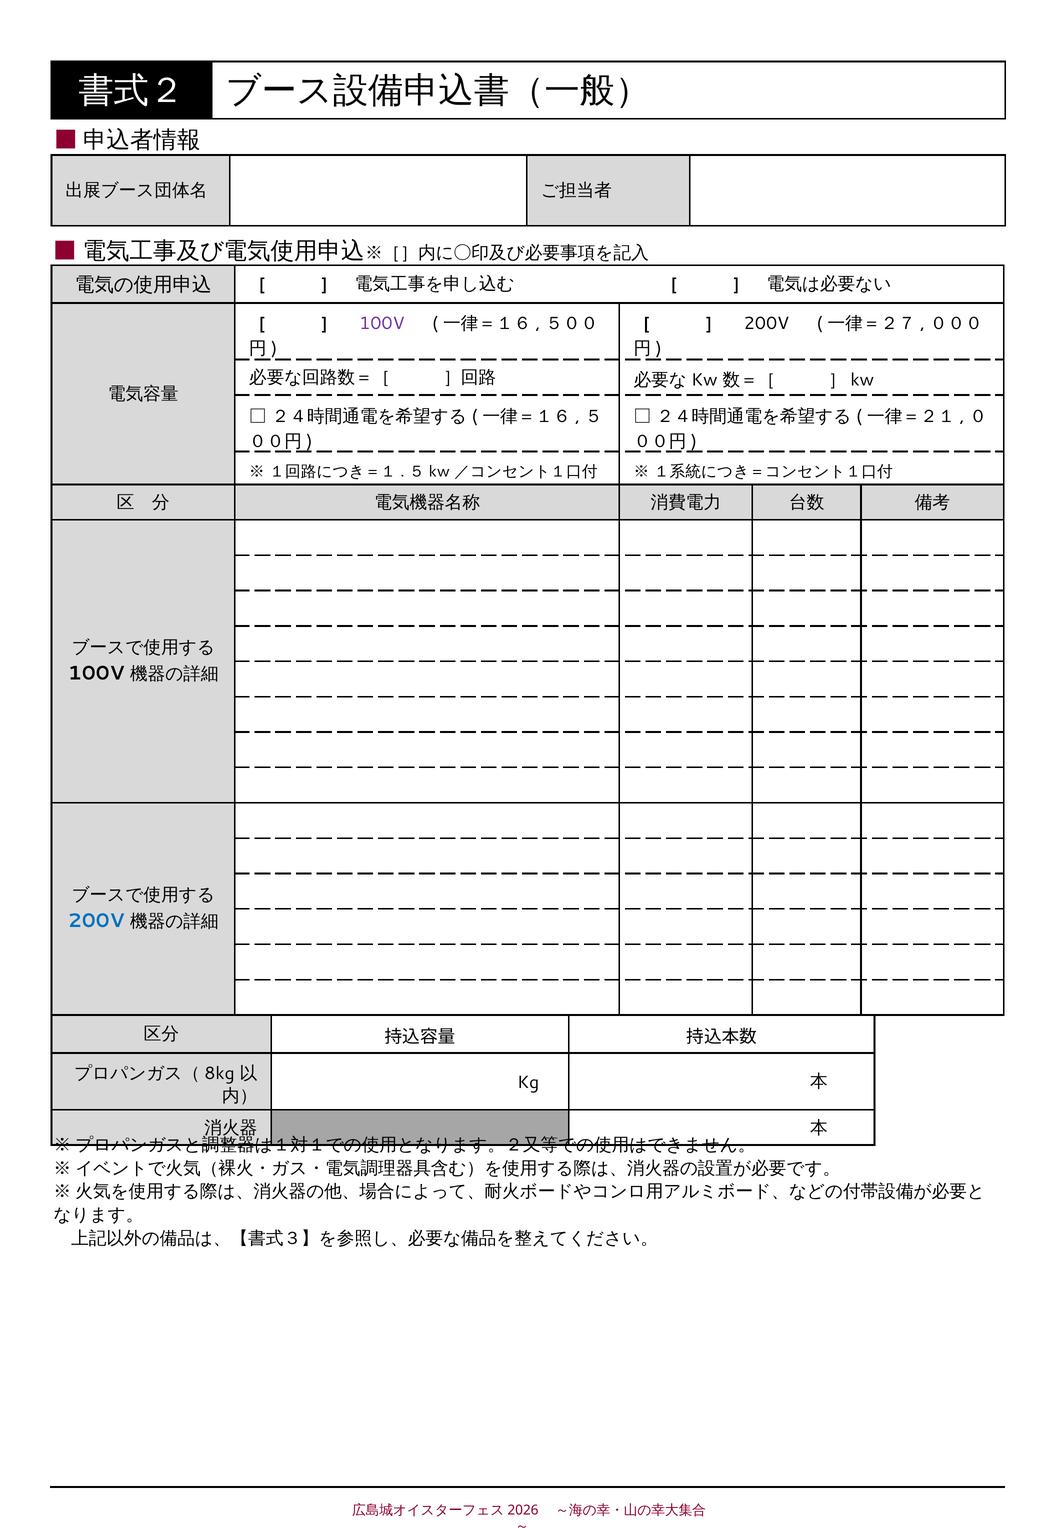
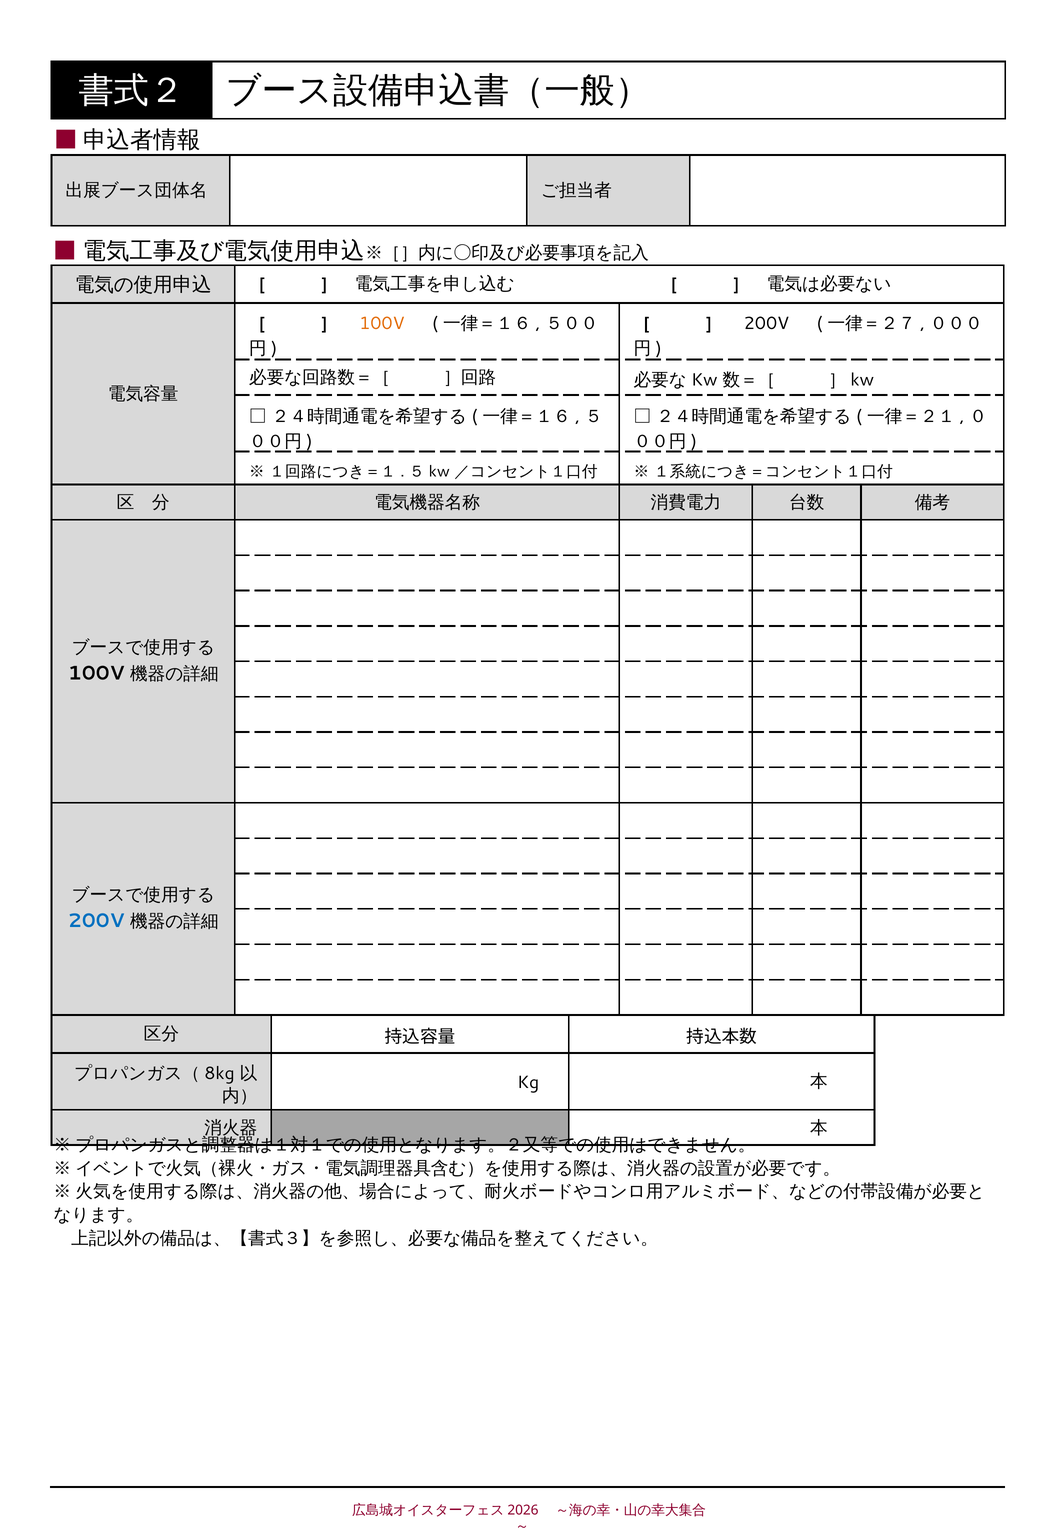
100V at (382, 323) colour: purple -> orange
